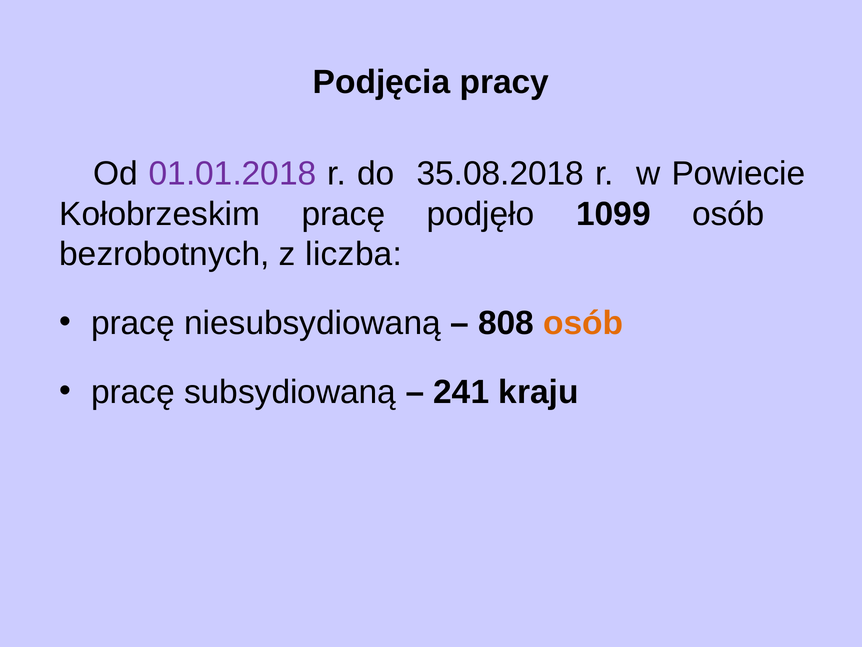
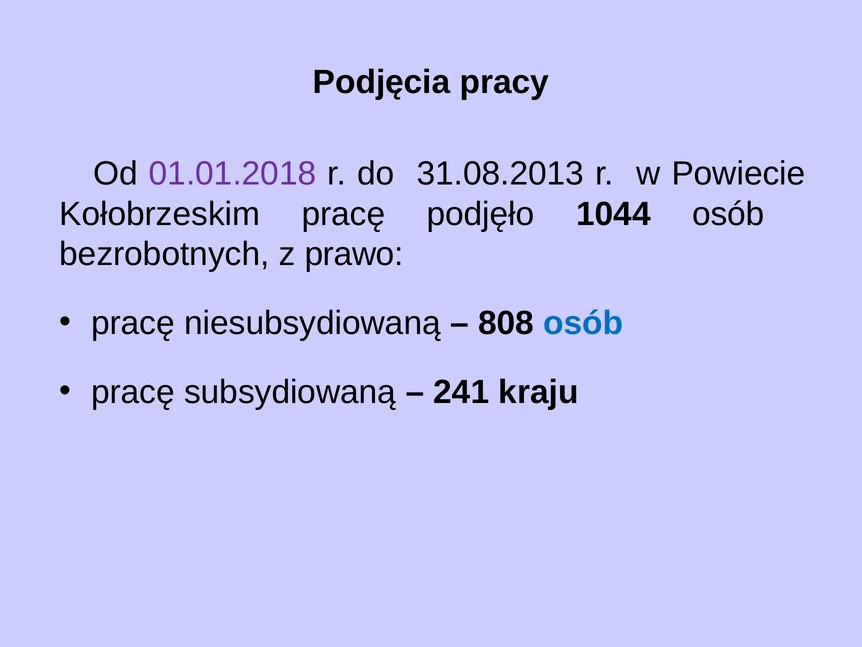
35.08.2018: 35.08.2018 -> 31.08.2013
1099: 1099 -> 1044
liczba: liczba -> prawo
osób at (583, 323) colour: orange -> blue
